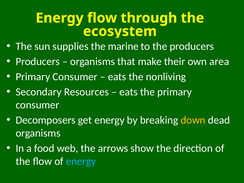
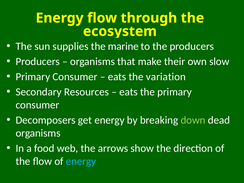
area: area -> slow
nonliving: nonliving -> variation
down colour: yellow -> light green
